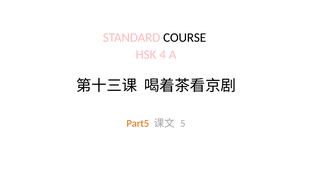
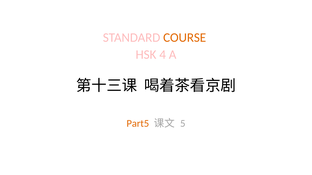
COURSE colour: black -> orange
